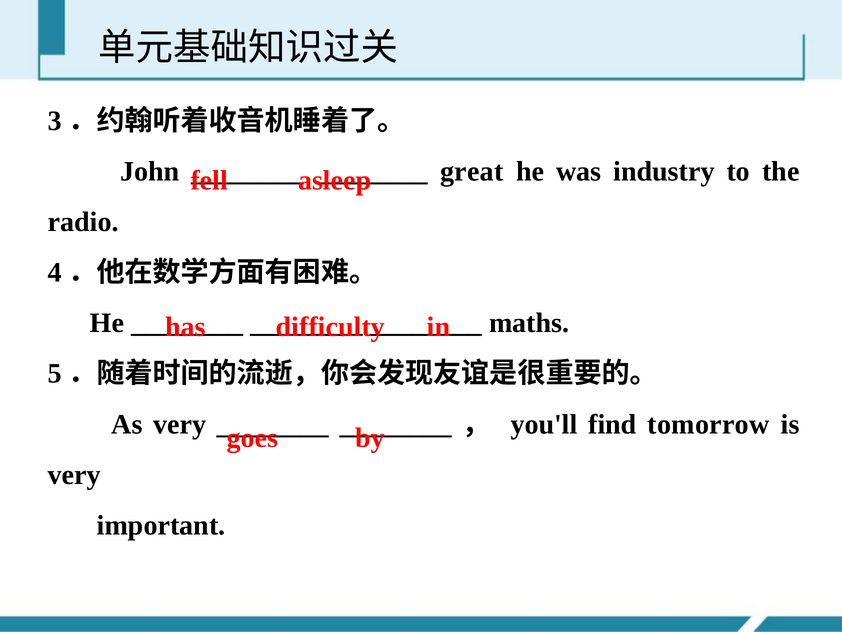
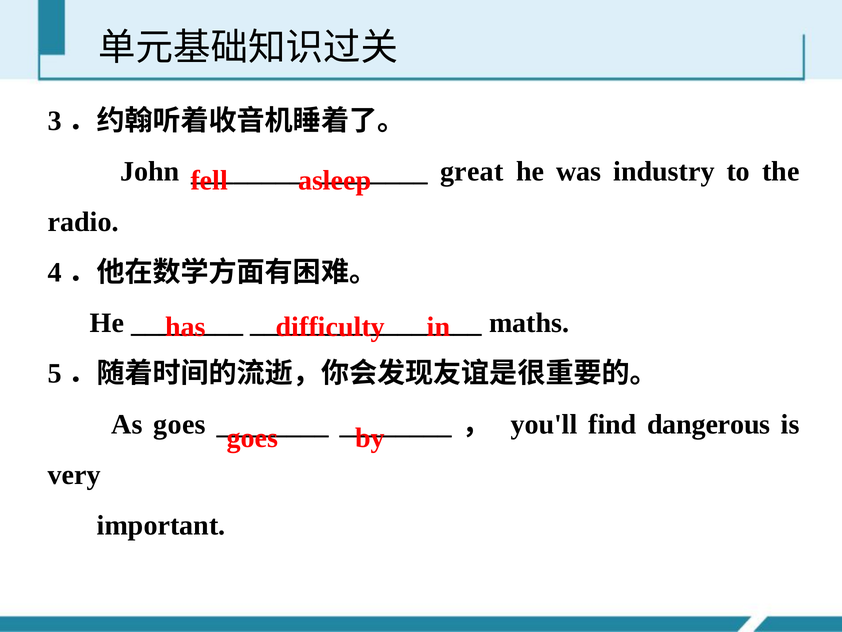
As very: very -> goes
tomorrow: tomorrow -> dangerous
